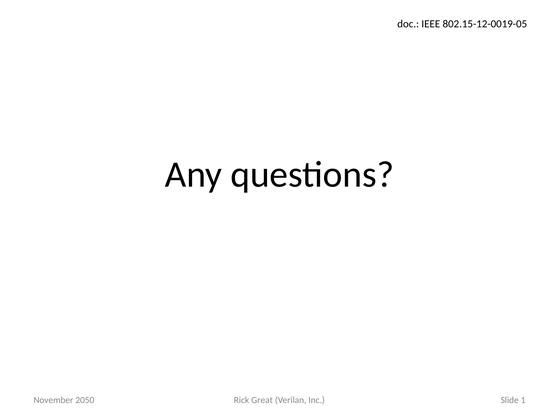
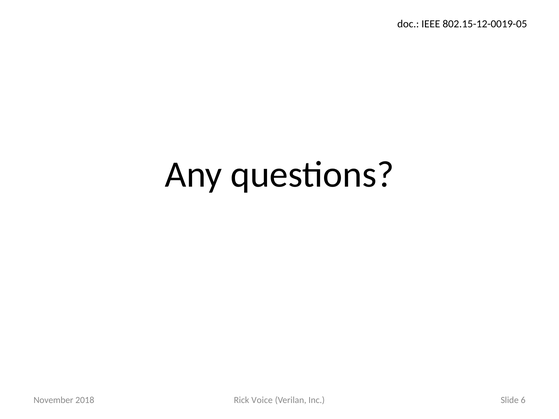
2050: 2050 -> 2018
Great: Great -> Voice
1: 1 -> 6
